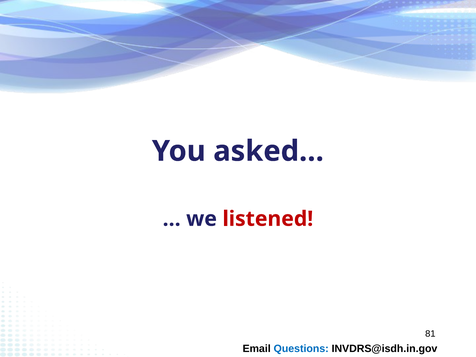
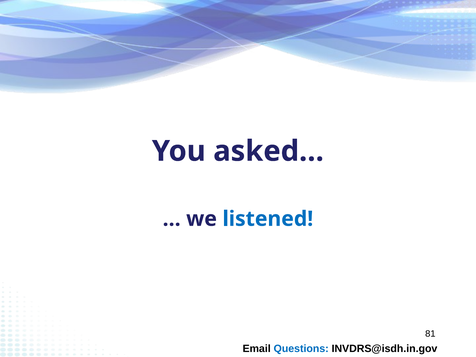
listened colour: red -> blue
